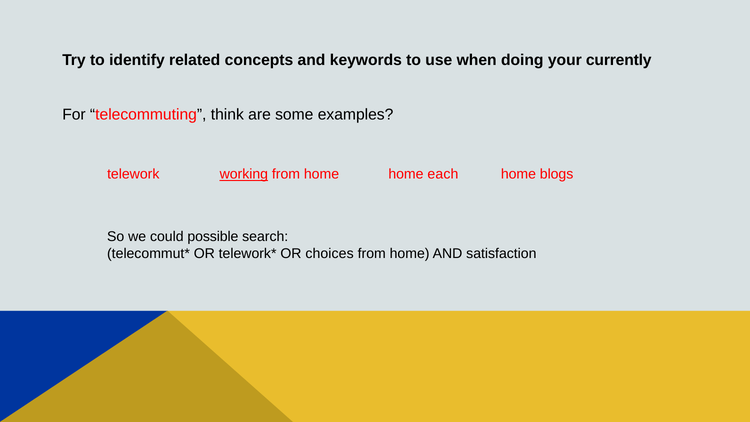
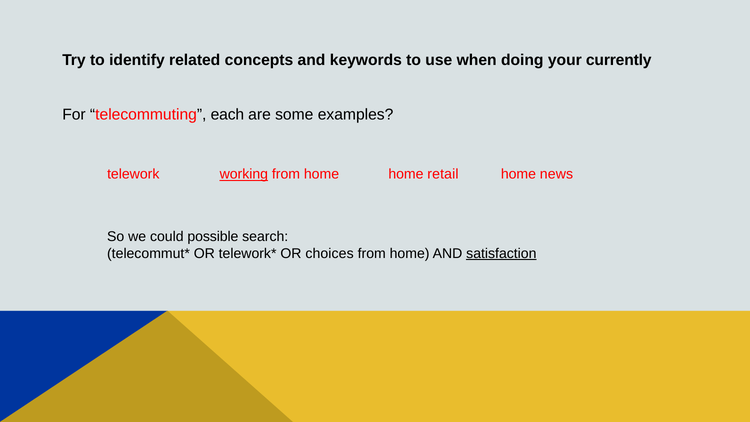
think: think -> each
each: each -> retail
blogs: blogs -> news
satisfaction underline: none -> present
